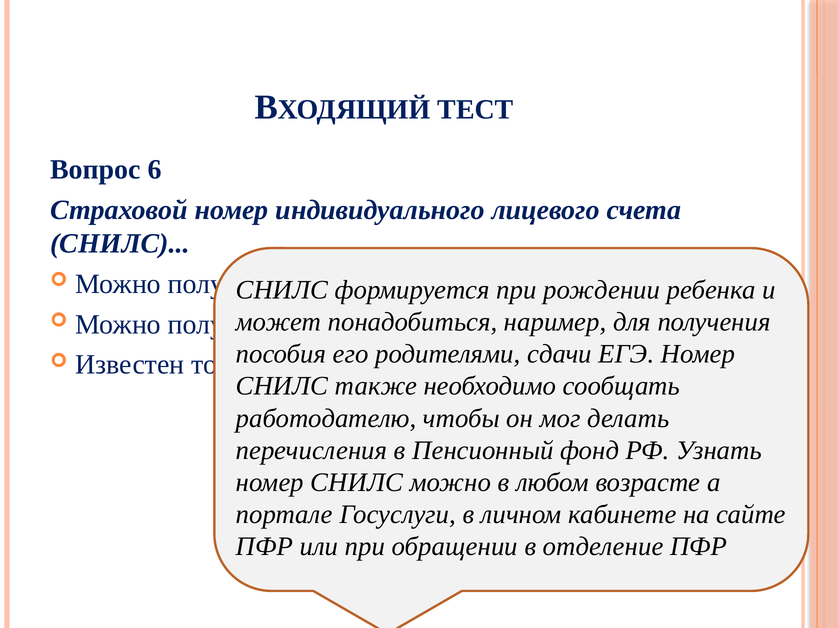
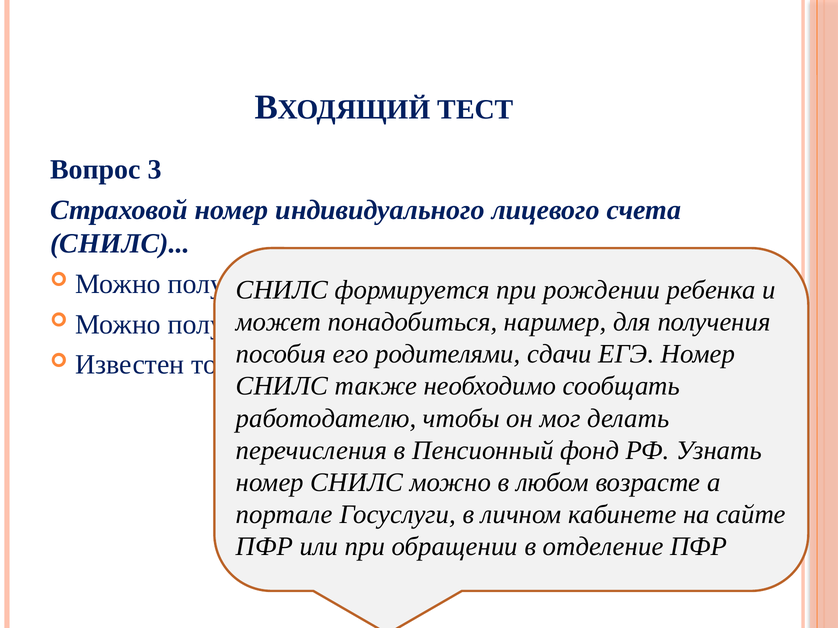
6: 6 -> 3
